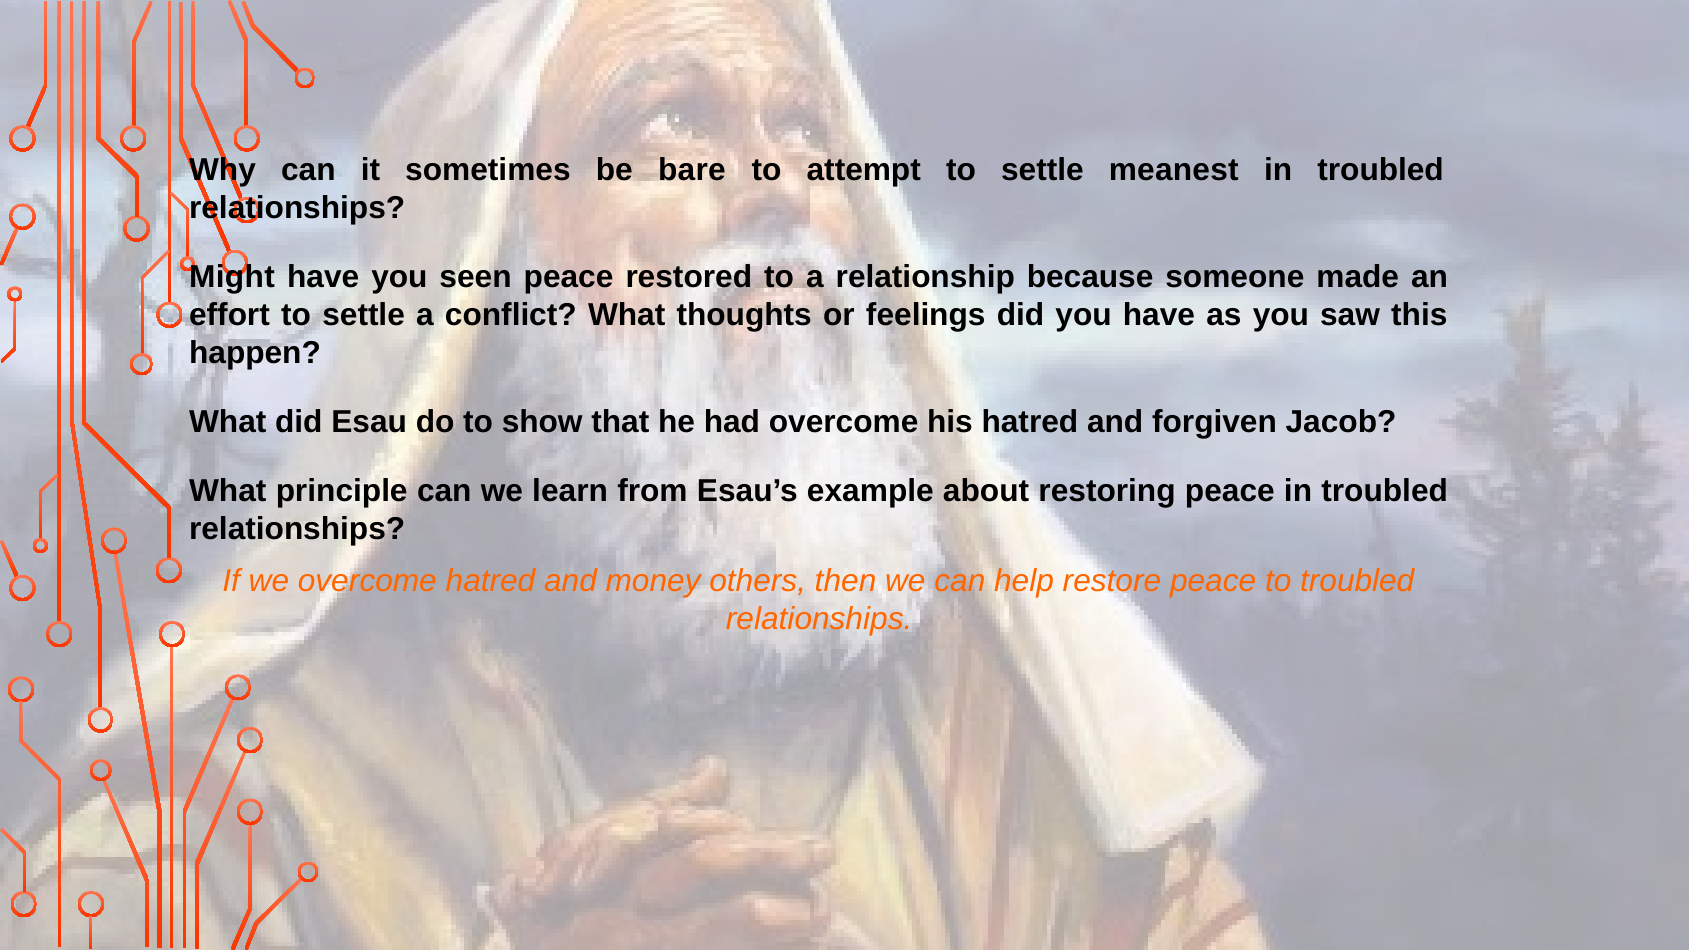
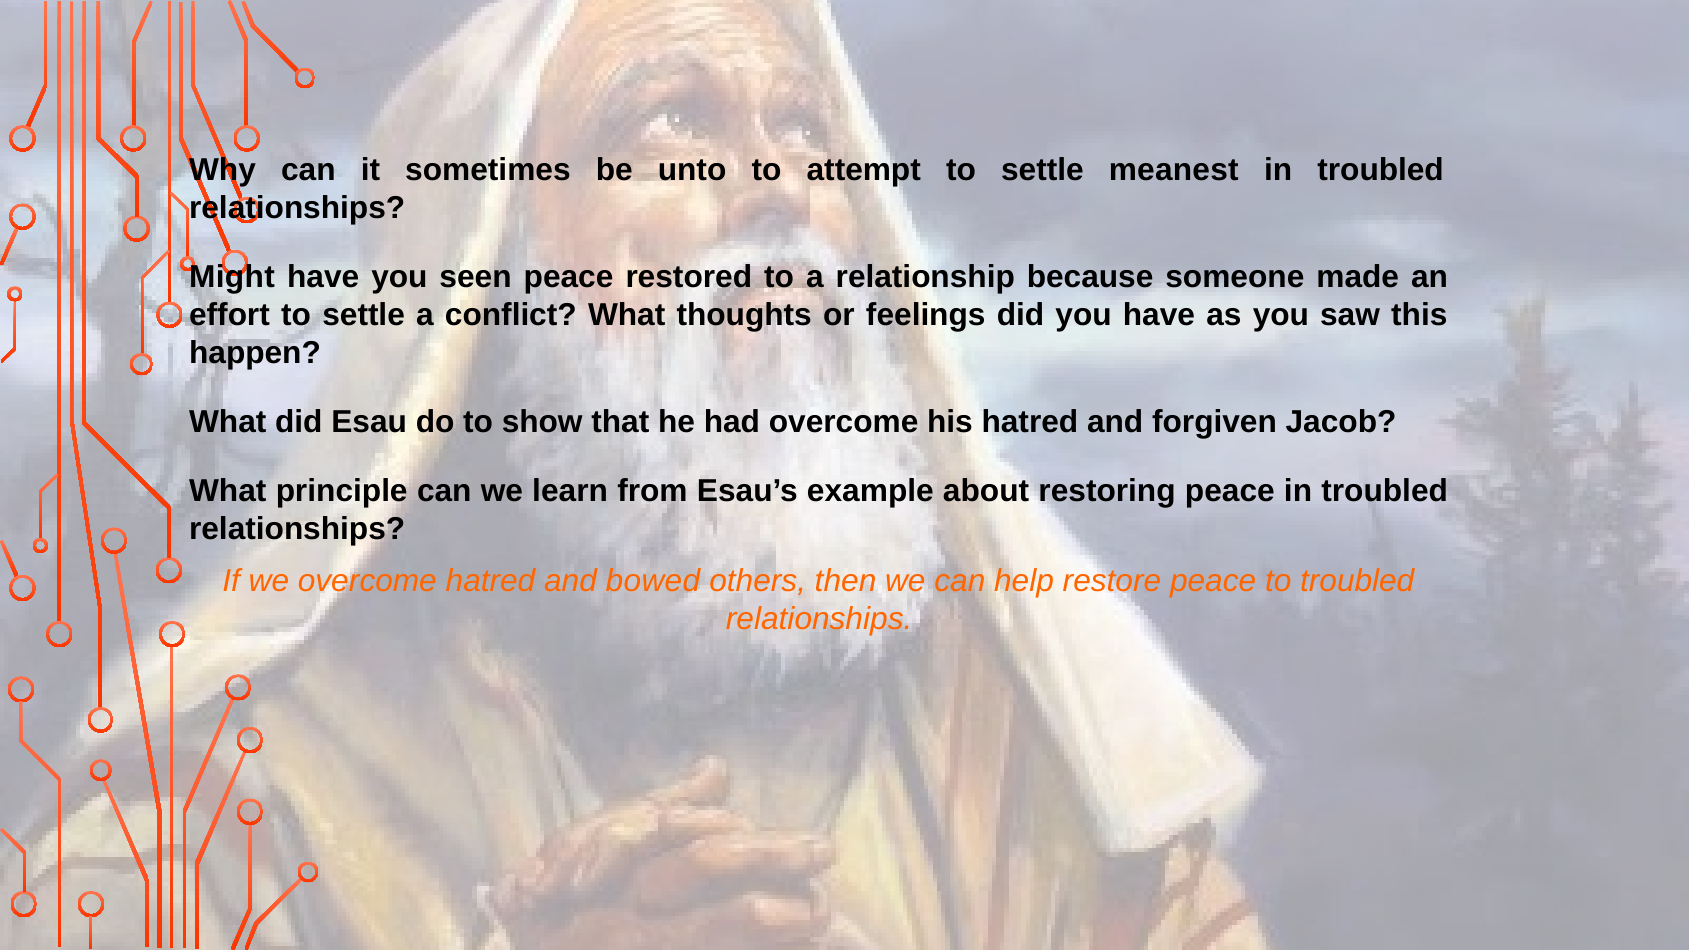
bare: bare -> unto
money: money -> bowed
